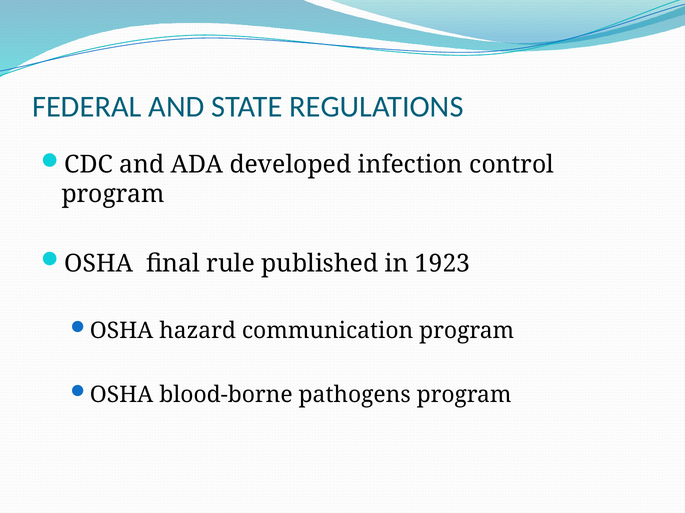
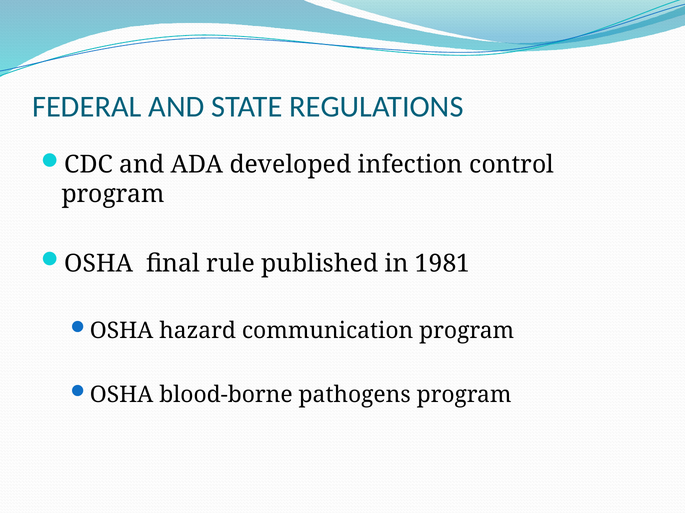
1923: 1923 -> 1981
